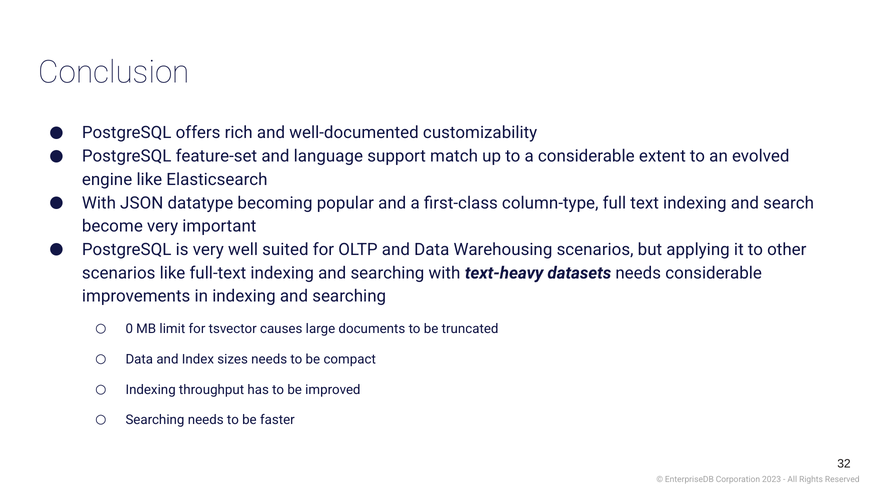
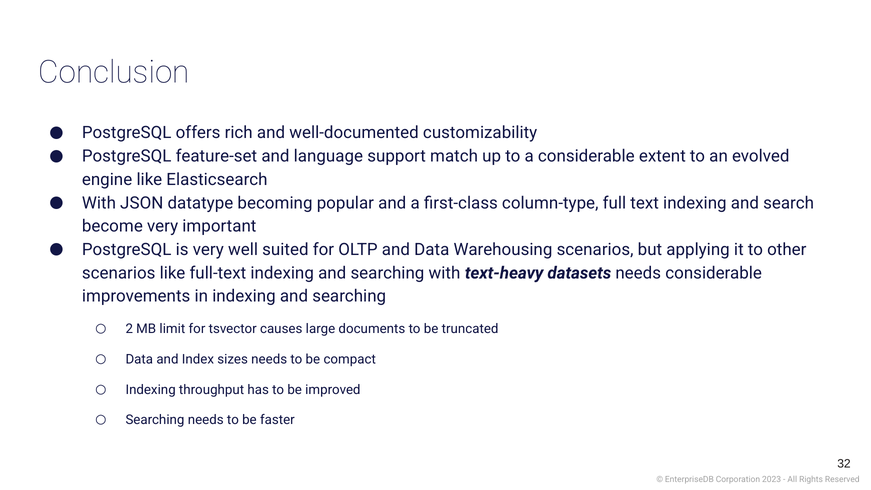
0: 0 -> 2
